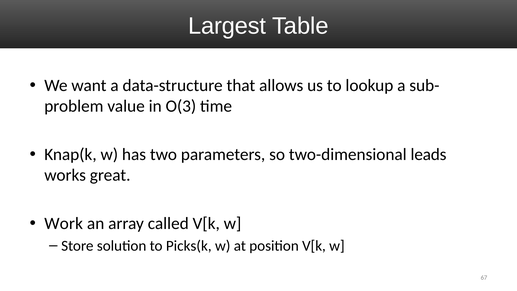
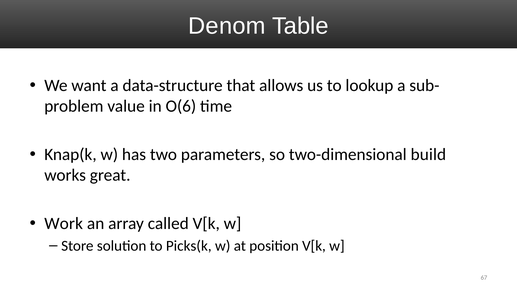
Largest: Largest -> Denom
O(3: O(3 -> O(6
leads: leads -> build
